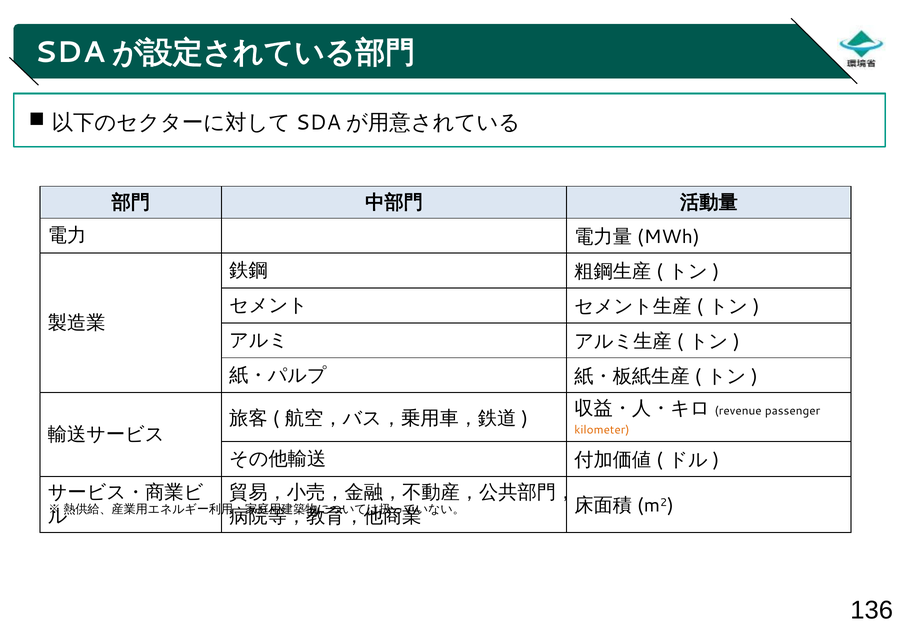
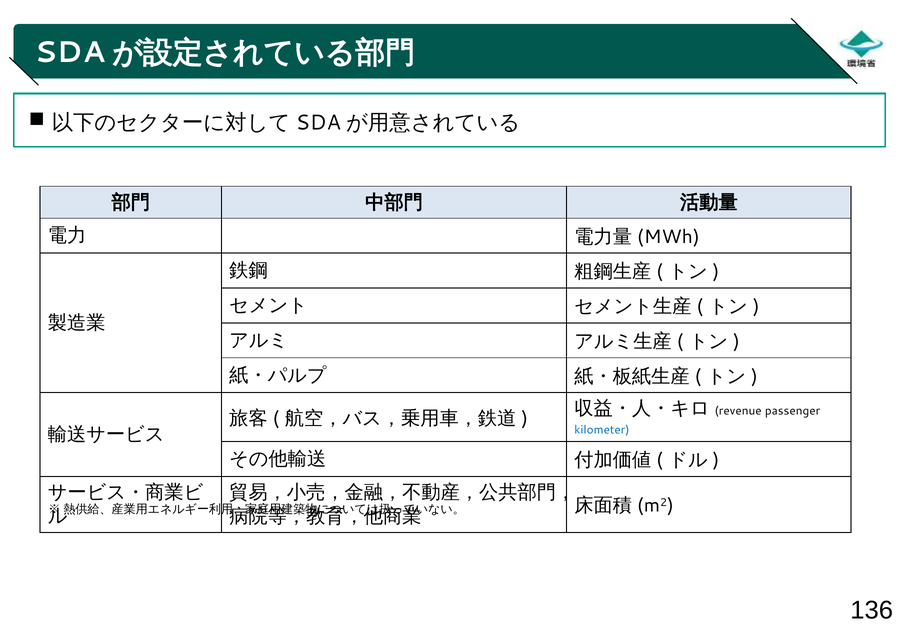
kilometer colour: orange -> blue
